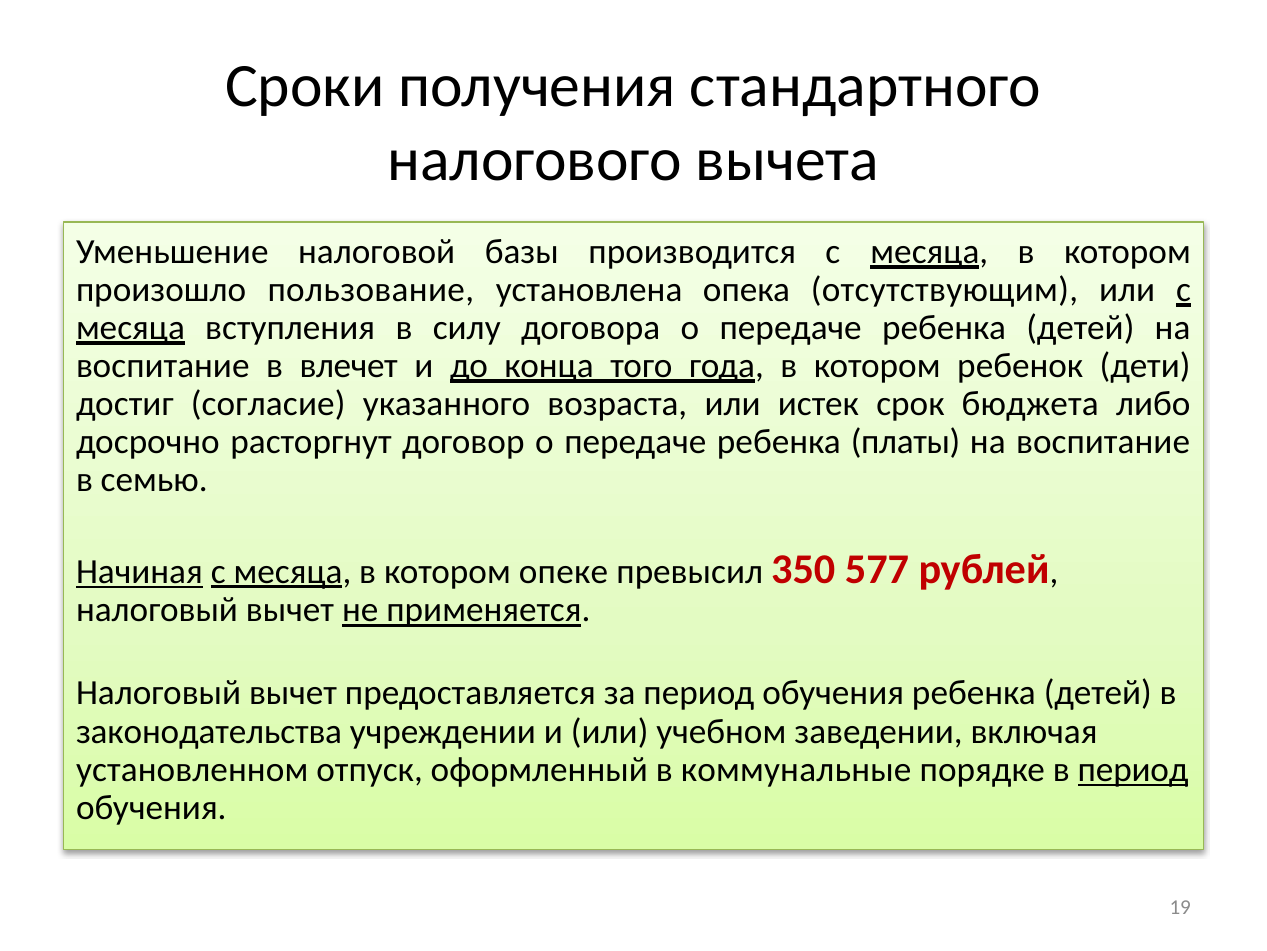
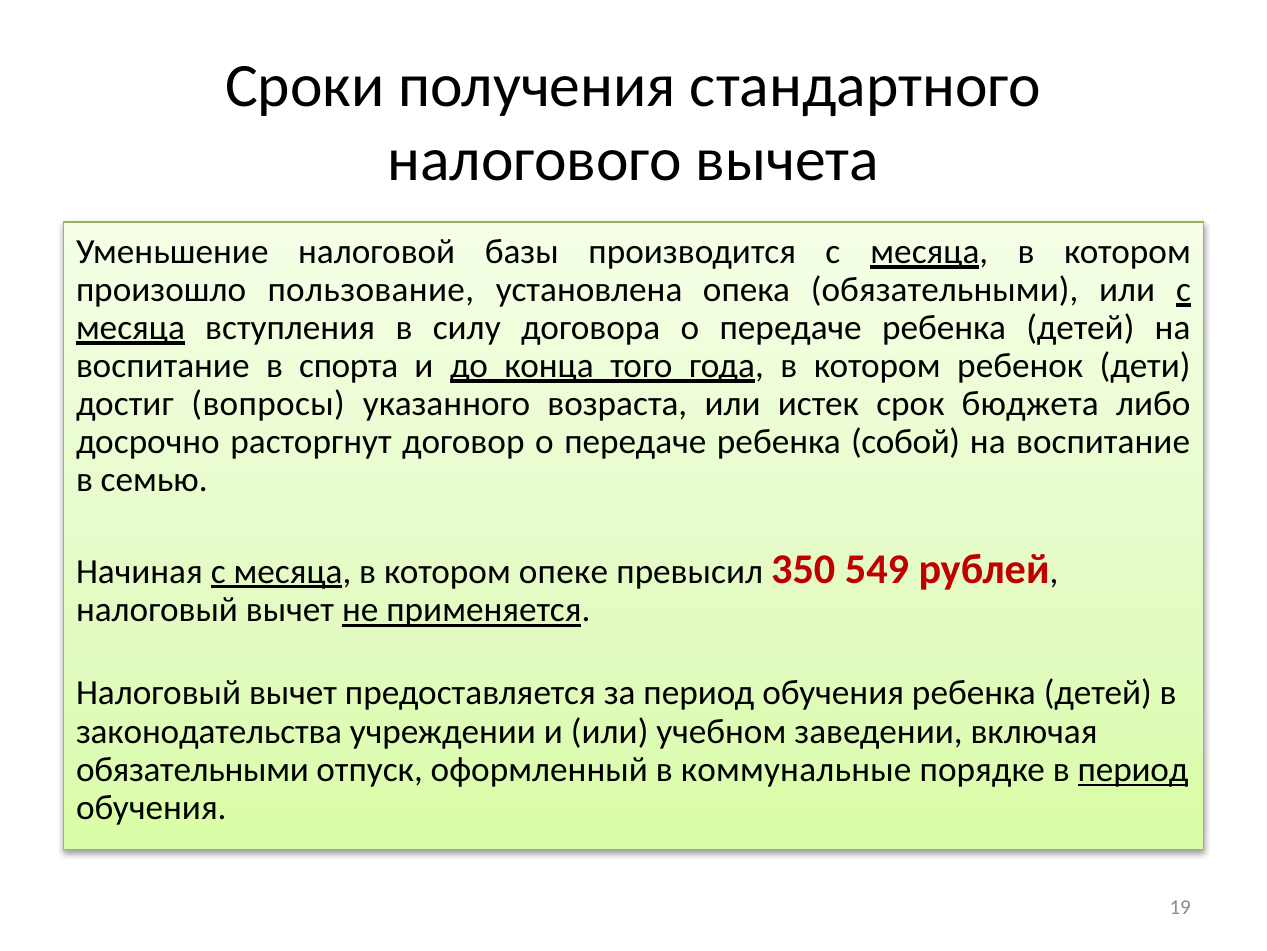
опека отсутствующим: отсутствующим -> обязательными
влечет: влечет -> спорта
согласие: согласие -> вопросы
платы: платы -> собой
Начиная underline: present -> none
577: 577 -> 549
установленном at (192, 769): установленном -> обязательными
